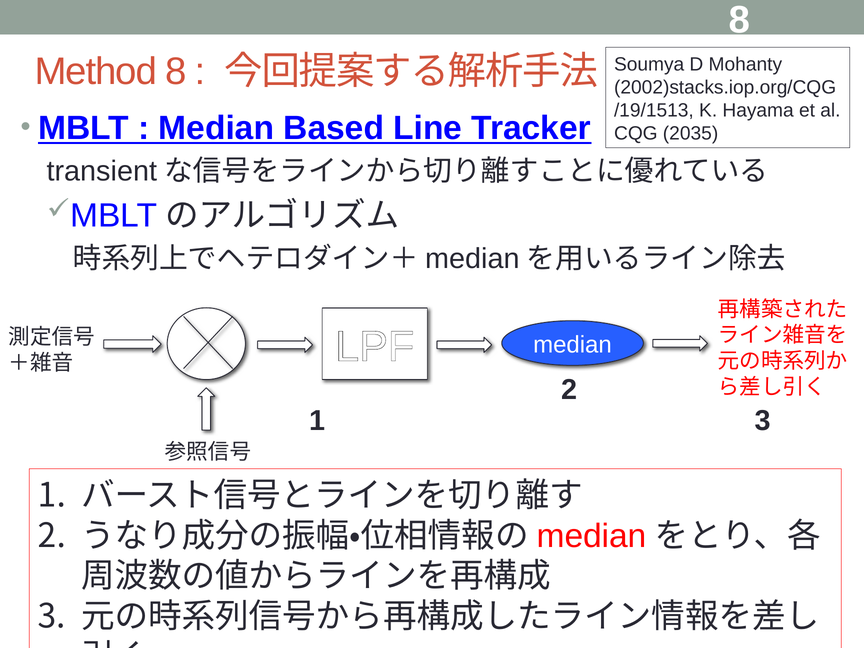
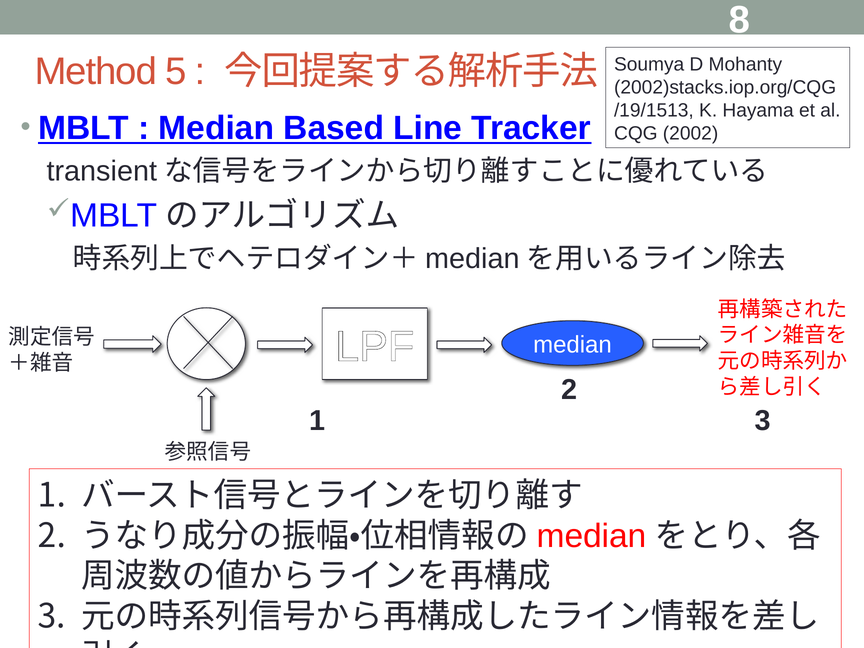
Method 8: 8 -> 5
2035: 2035 -> 2002
